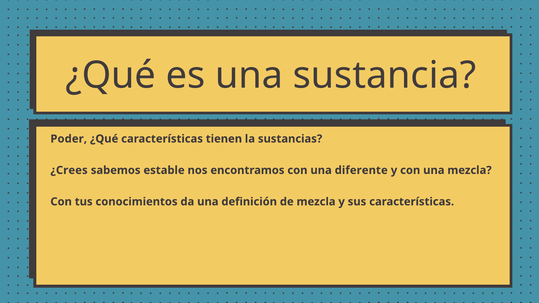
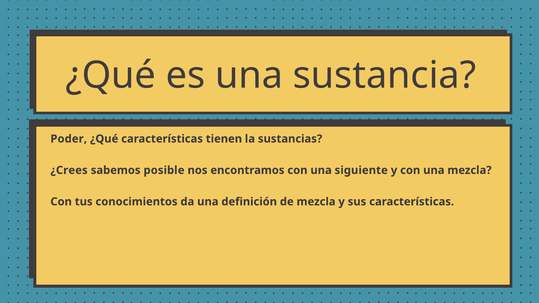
estable: estable -> posible
diferente: diferente -> siguiente
